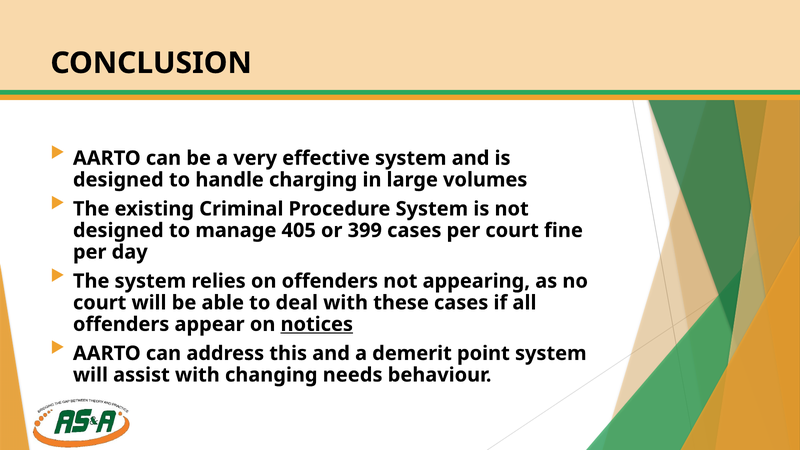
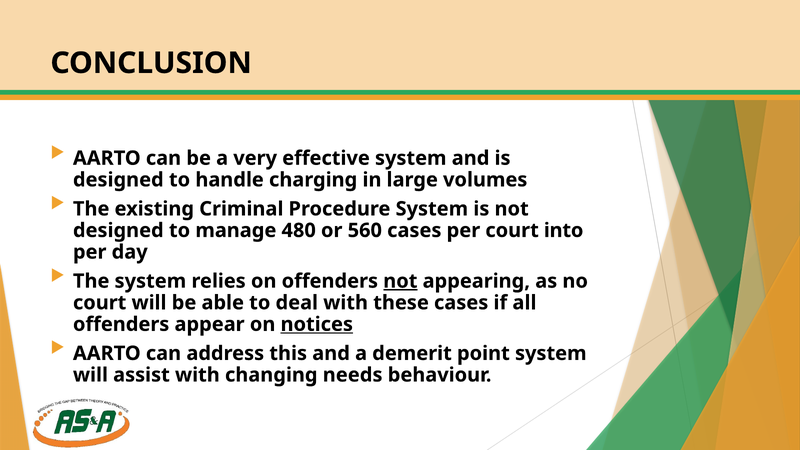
405: 405 -> 480
399: 399 -> 560
fine: fine -> into
not at (400, 281) underline: none -> present
